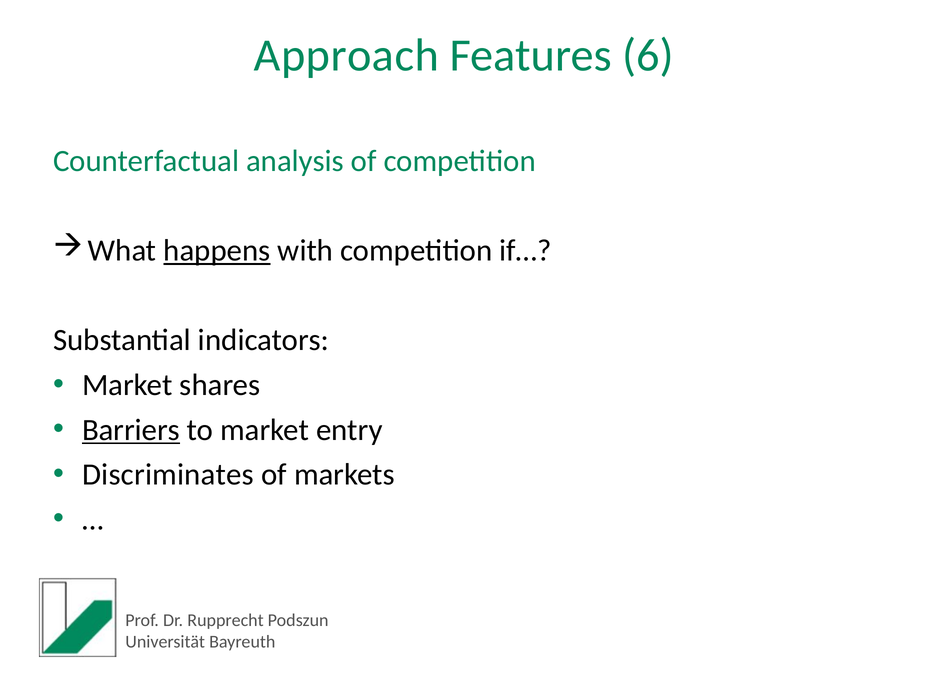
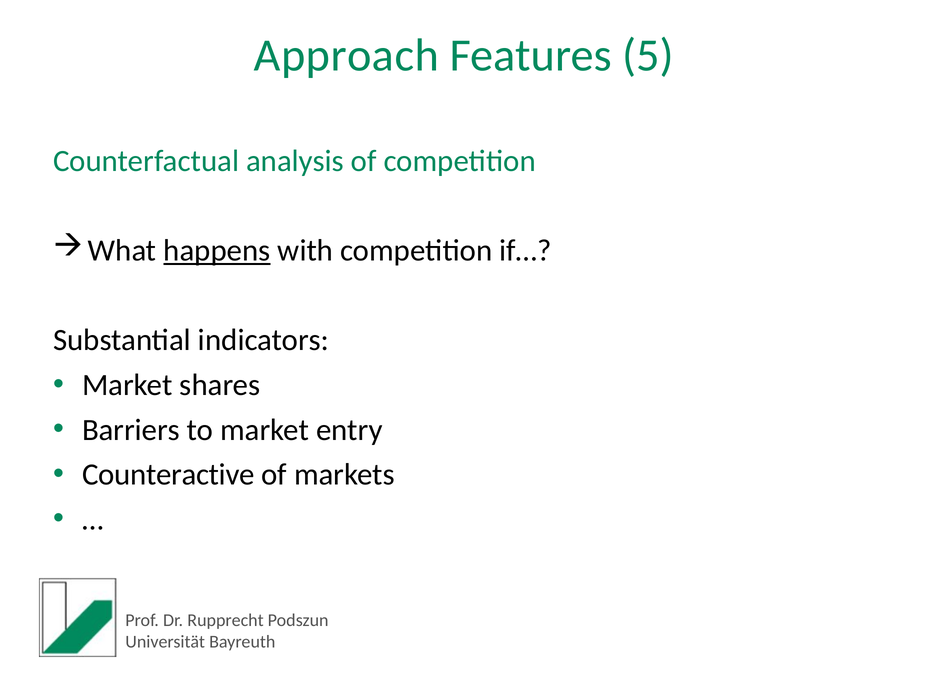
6: 6 -> 5
Barriers underline: present -> none
Discriminates: Discriminates -> Counteractive
